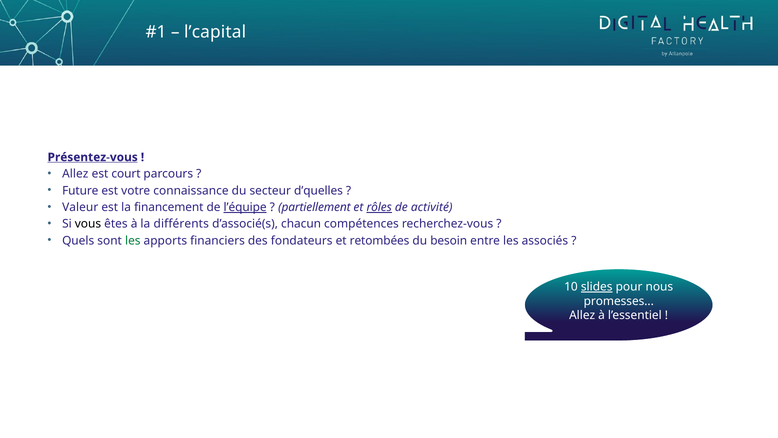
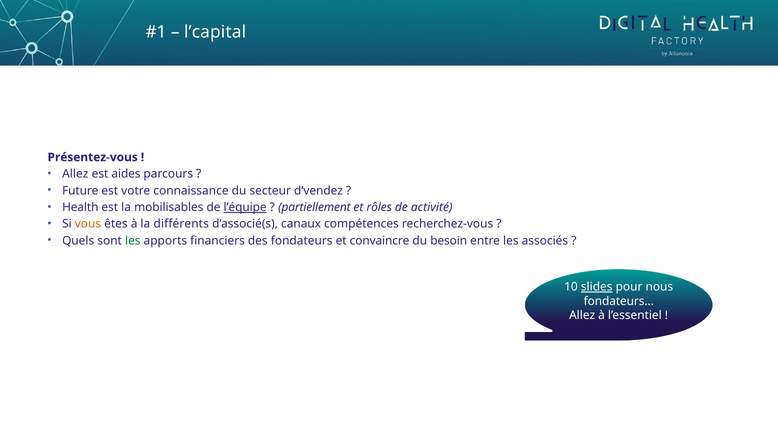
Présentez-vous underline: present -> none
court: court -> aides
d’quelles: d’quelles -> d’vendez
Valeur: Valeur -> Health
financement: financement -> mobilisables
rôles underline: present -> none
vous colour: black -> orange
chacun: chacun -> canaux
retombées: retombées -> convaincre
promesses at (619, 301): promesses -> fondateurs
